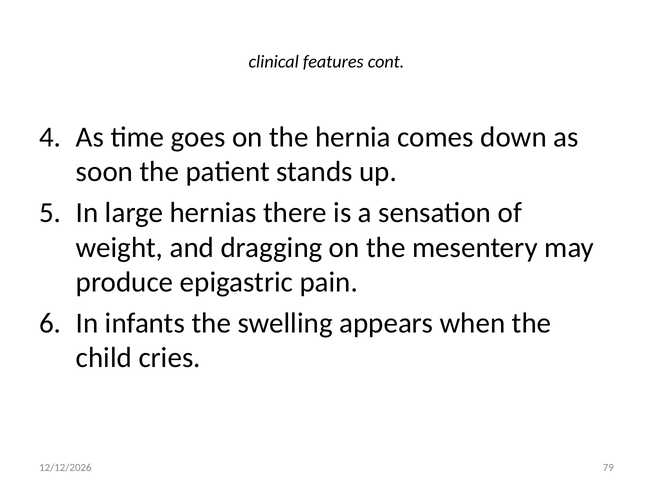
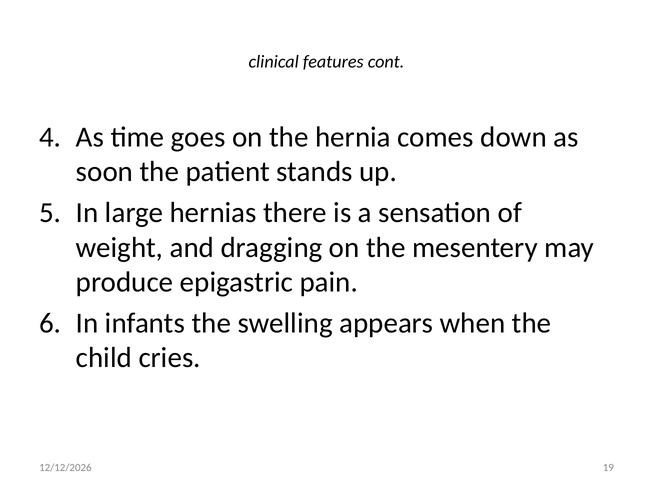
79: 79 -> 19
